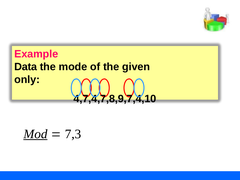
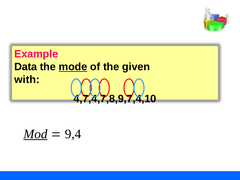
mode underline: none -> present
only: only -> with
7,3: 7,3 -> 9,4
